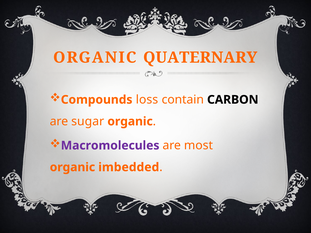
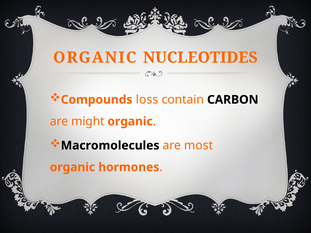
QUATERNARY: QUATERNARY -> NUCLEOTIDES
sugar: sugar -> might
Macromolecules colour: purple -> black
imbedded: imbedded -> hormones
